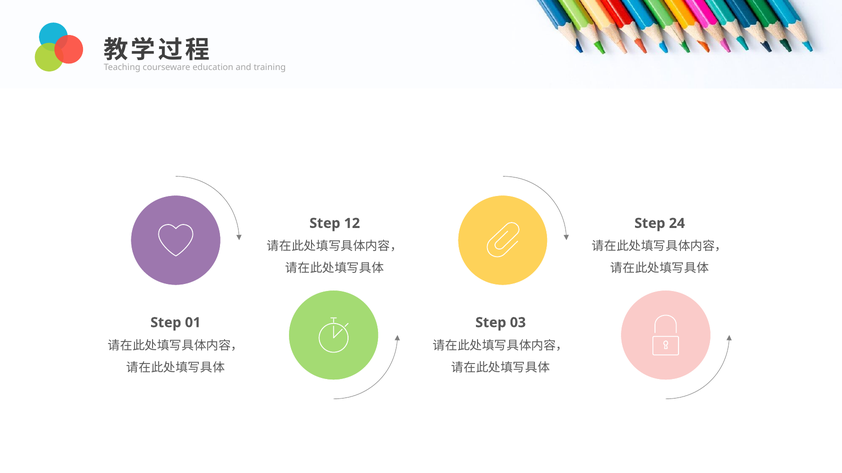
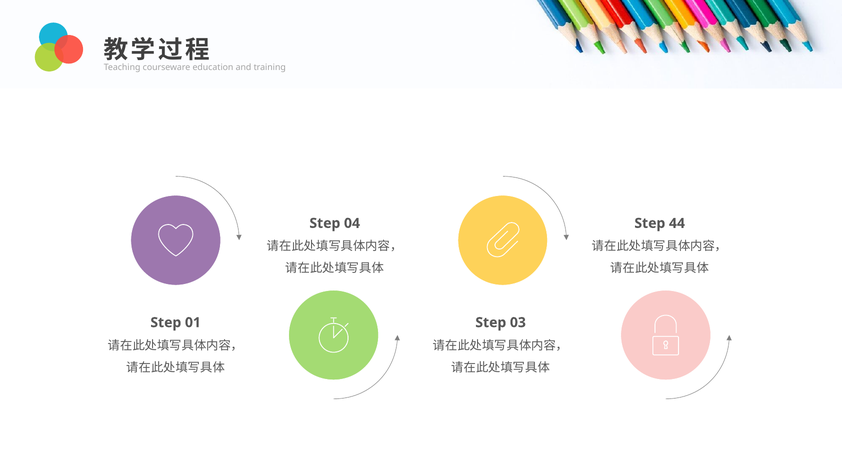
12: 12 -> 04
24: 24 -> 44
